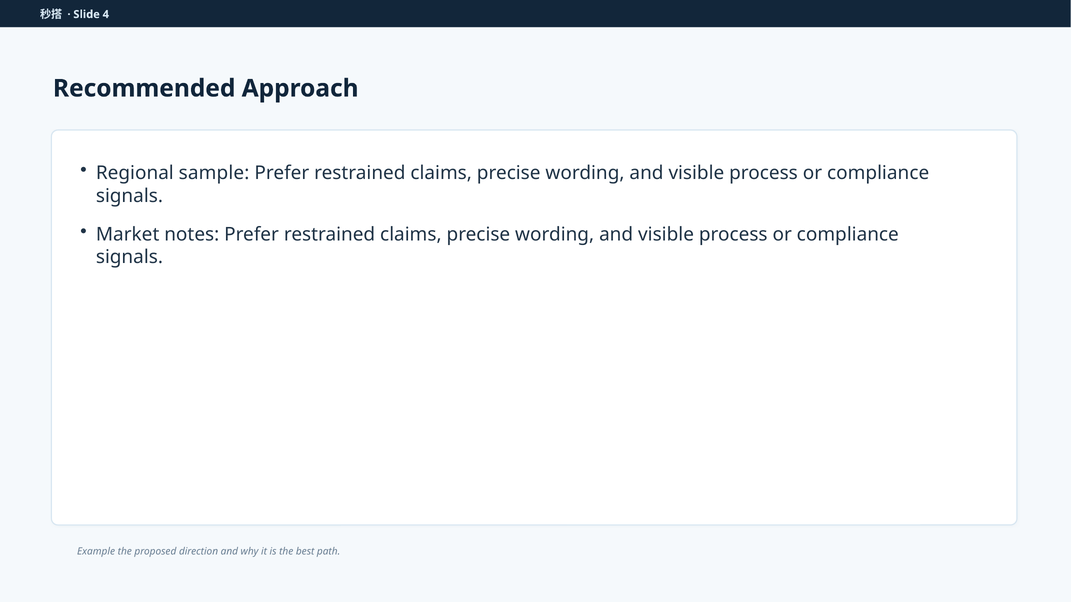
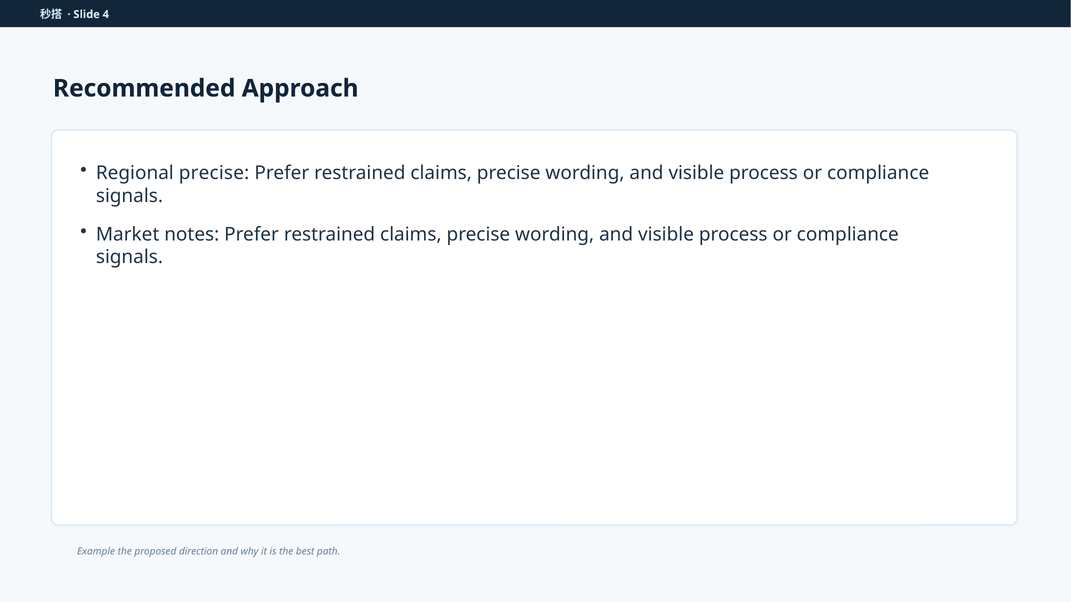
Regional sample: sample -> precise
